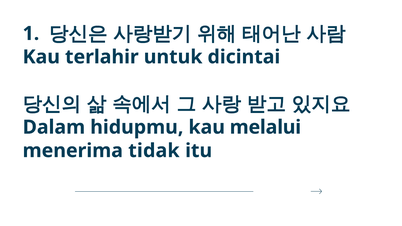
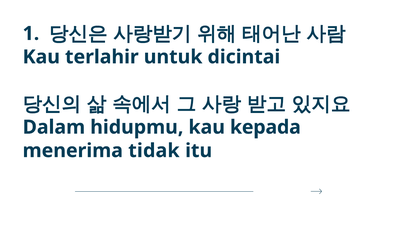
melalui: melalui -> kepada
